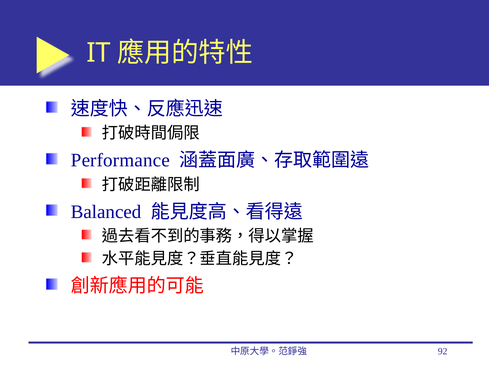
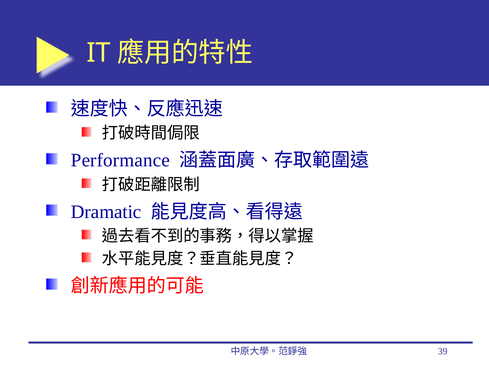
Balanced: Balanced -> Dramatic
92: 92 -> 39
